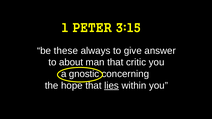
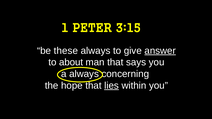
answer underline: none -> present
critic: critic -> says
gnostic at (84, 74): gnostic -> always
